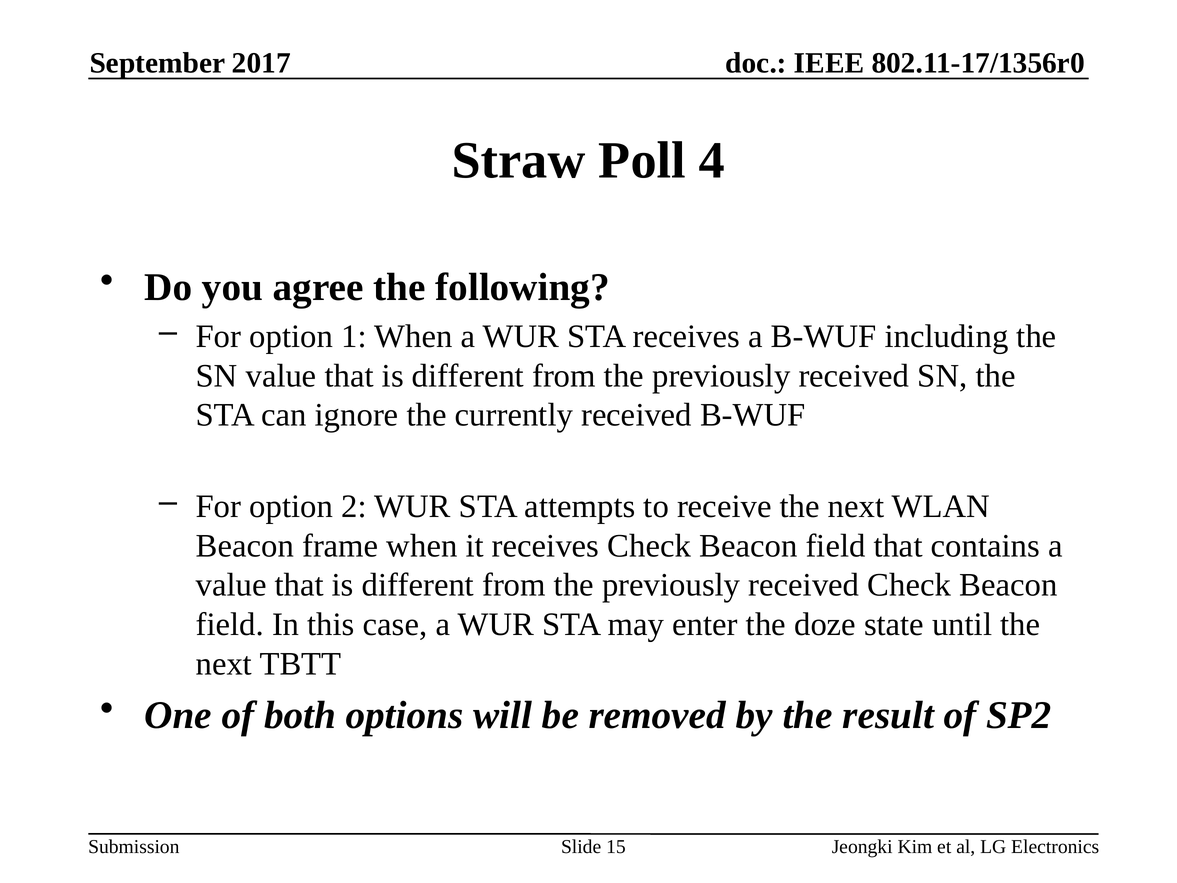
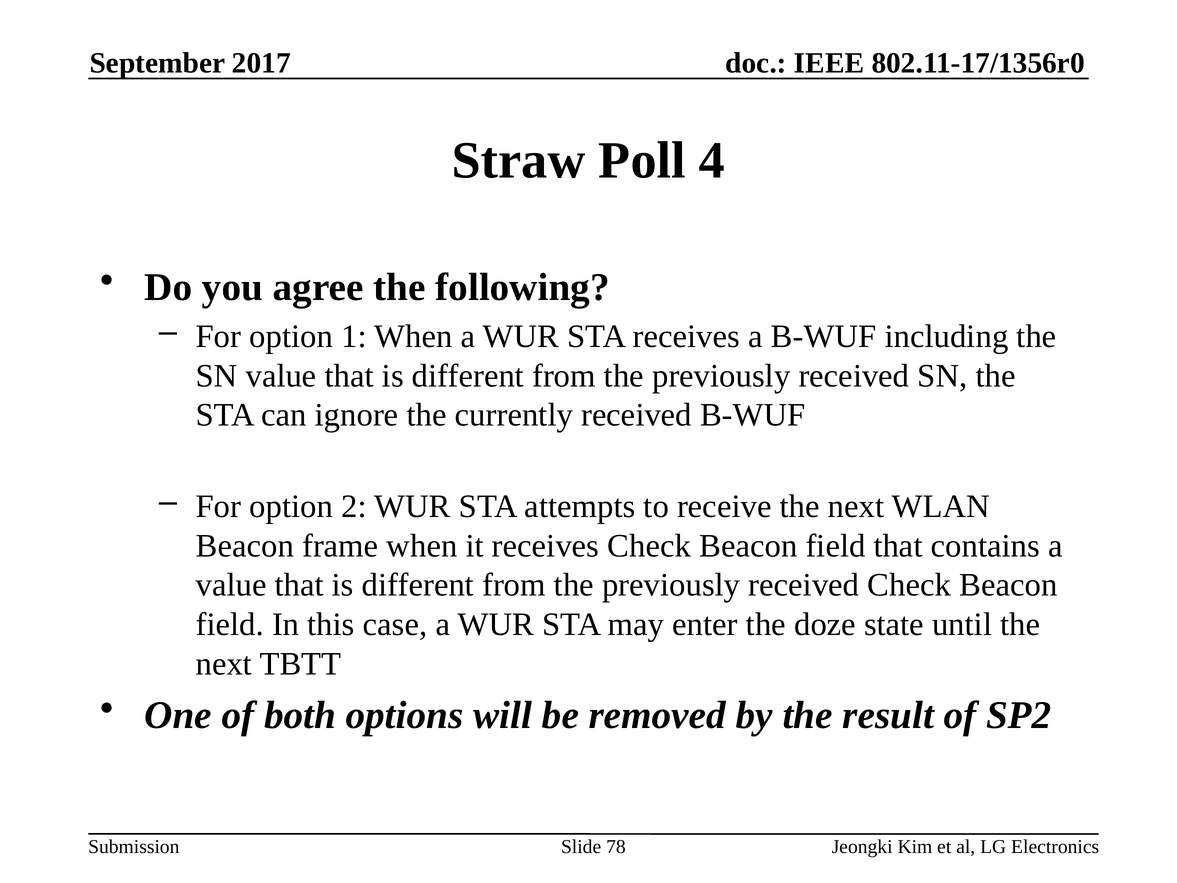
15: 15 -> 78
